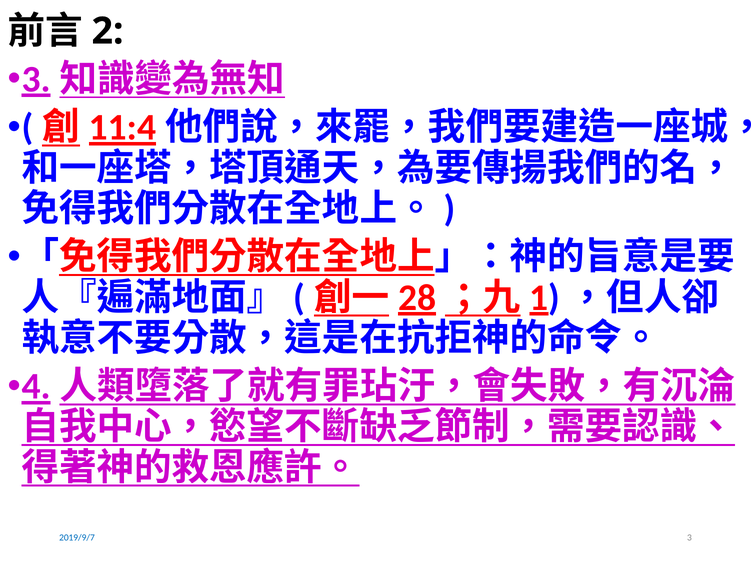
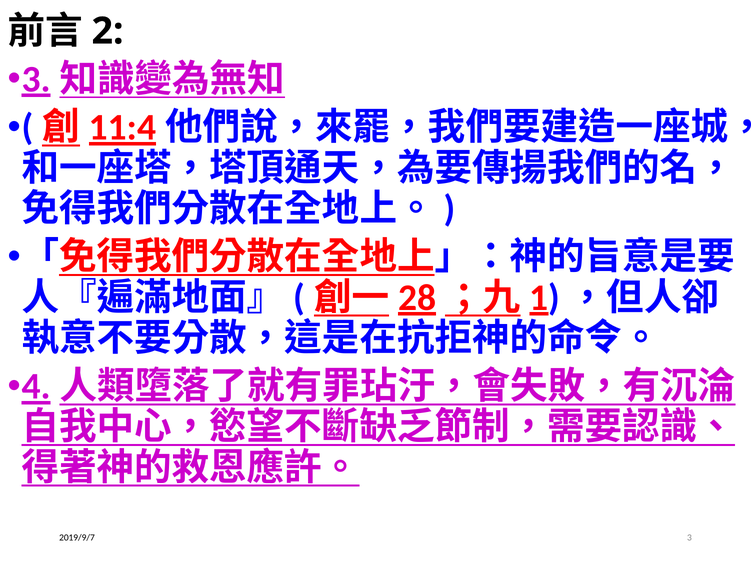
2019/9/7 colour: blue -> black
